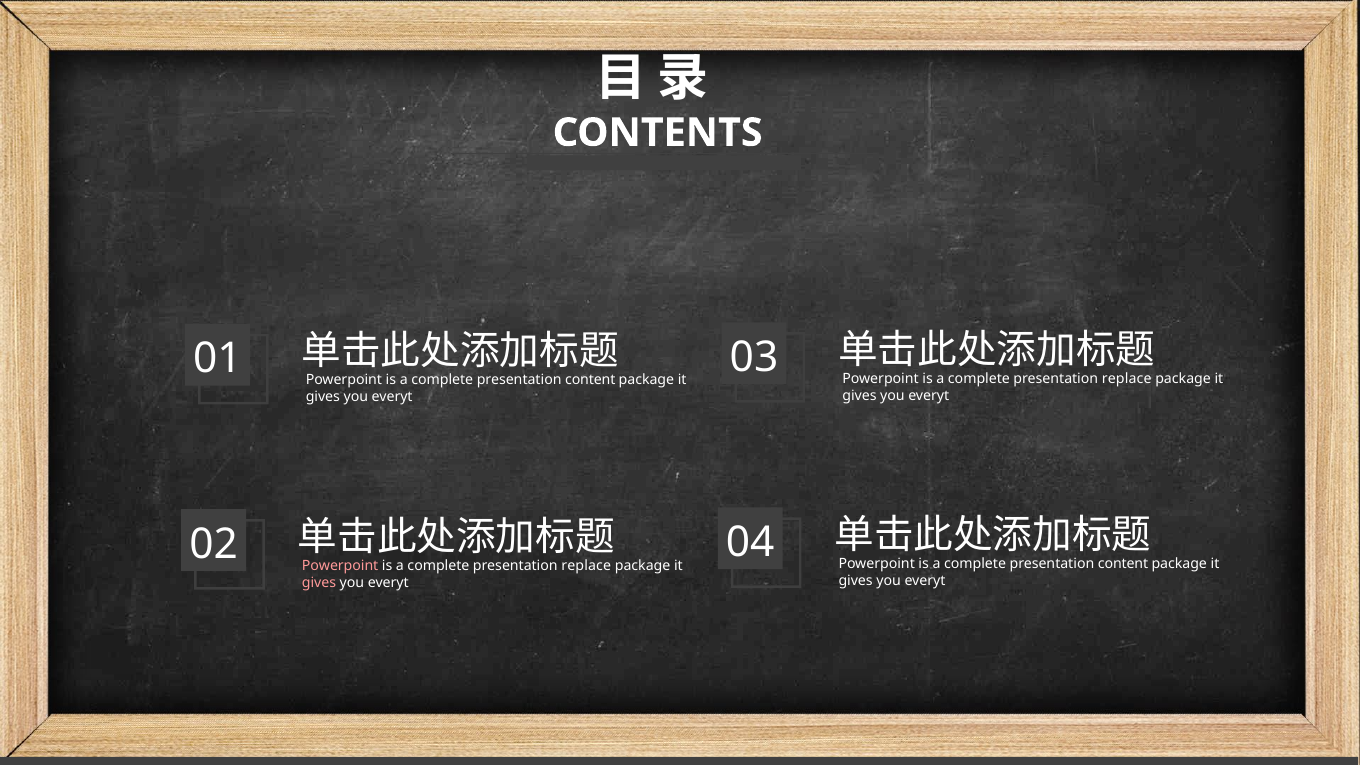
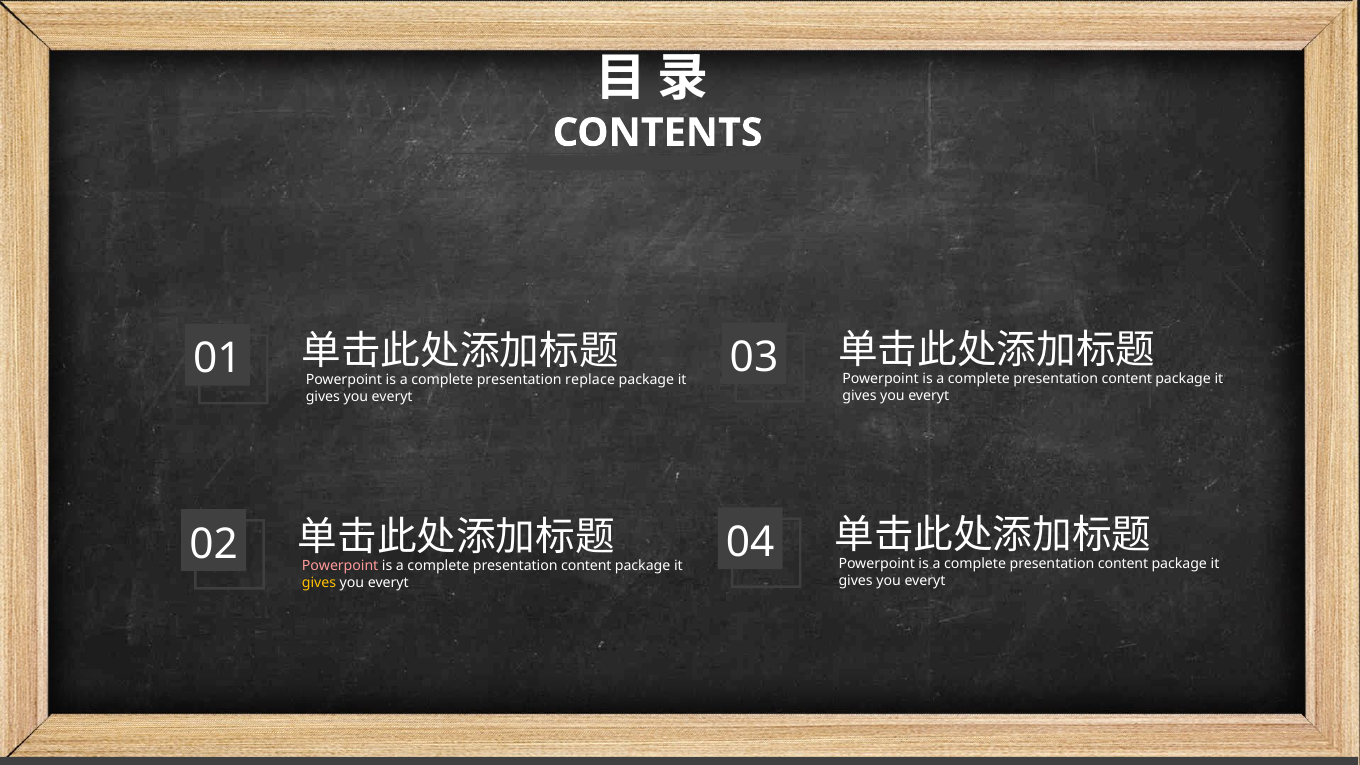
replace at (1127, 379): replace -> content
content at (590, 380): content -> replace
replace at (586, 565): replace -> content
gives at (319, 582) colour: pink -> yellow
